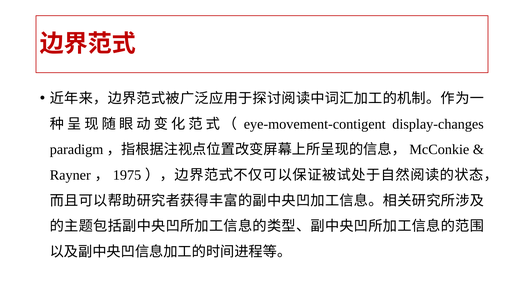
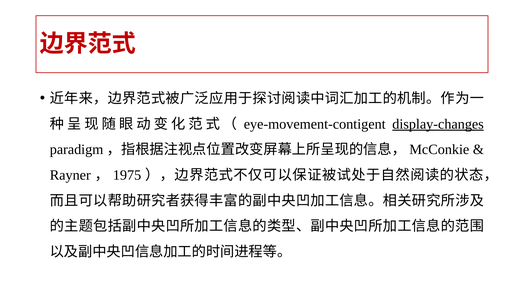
display-changes underline: none -> present
